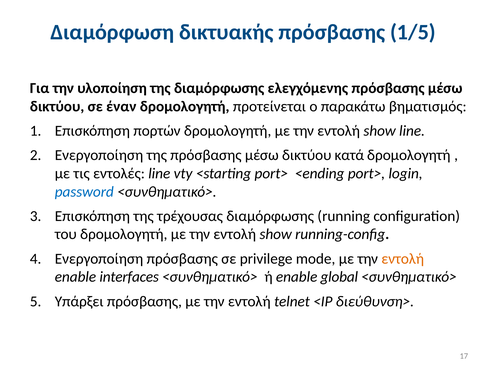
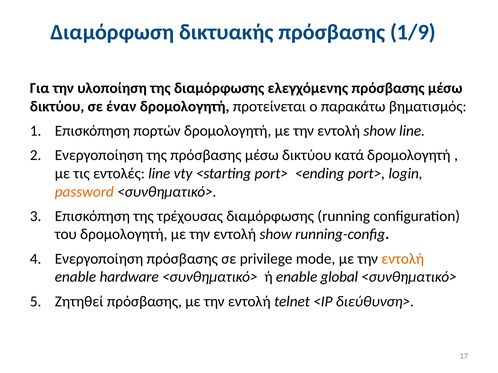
1/5: 1/5 -> 1/9
password colour: blue -> orange
interfaces: interfaces -> hardware
Υπάρξει: Υπάρξει -> Ζητηθεί
